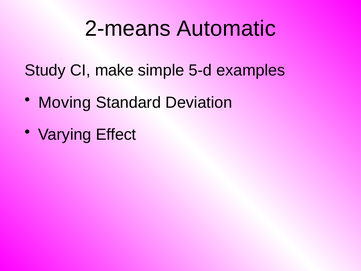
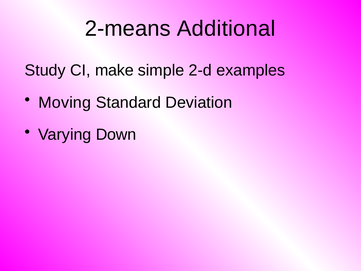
Automatic: Automatic -> Additional
5-d: 5-d -> 2-d
Effect: Effect -> Down
